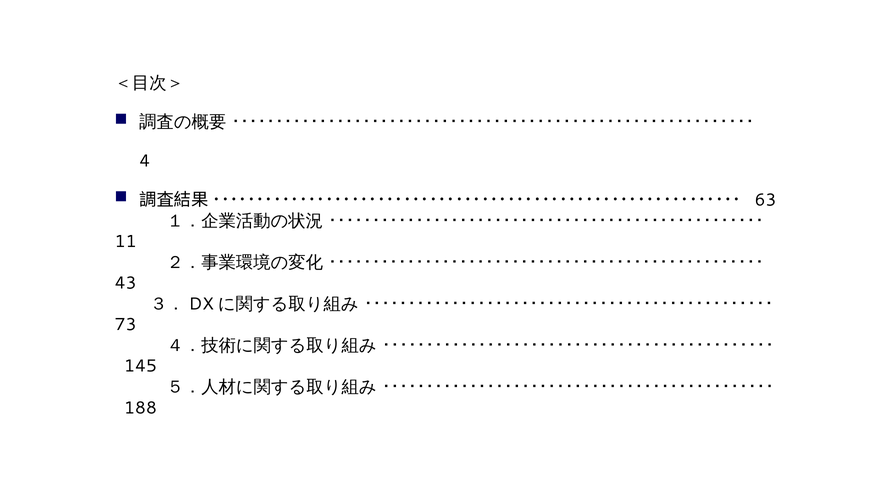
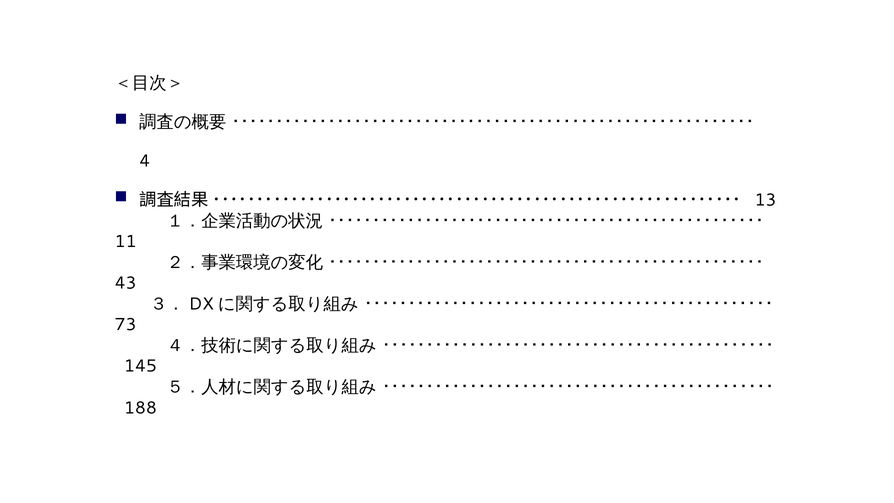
63: 63 -> 13
